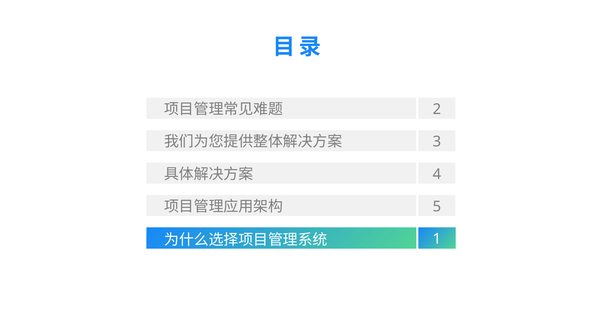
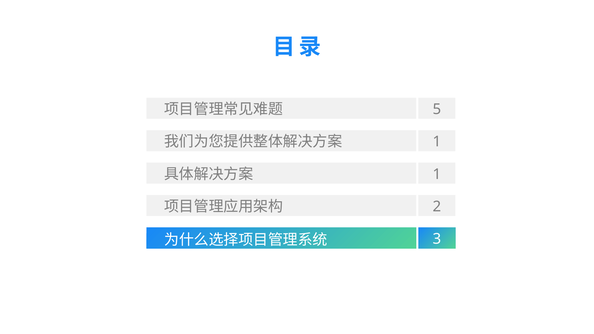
2: 2 -> 5
3 at (437, 142): 3 -> 1
4 at (437, 174): 4 -> 1
5: 5 -> 2
1: 1 -> 3
